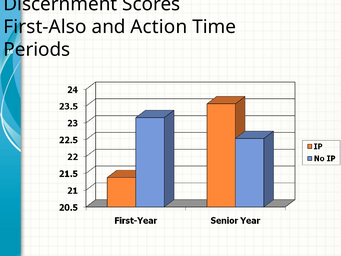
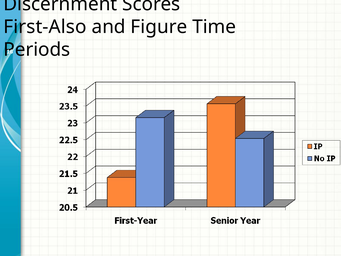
Action: Action -> Figure
